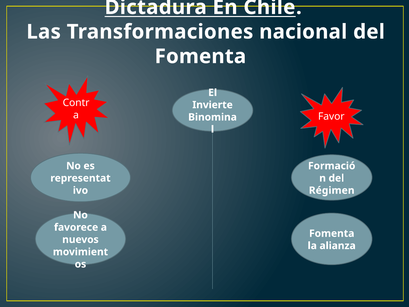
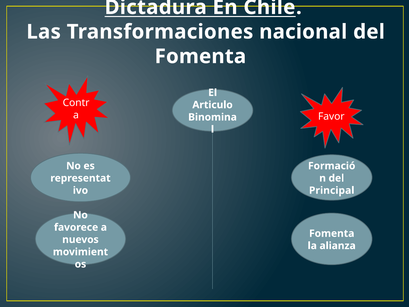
Invierte: Invierte -> Articulo
Régimen: Régimen -> Principal
